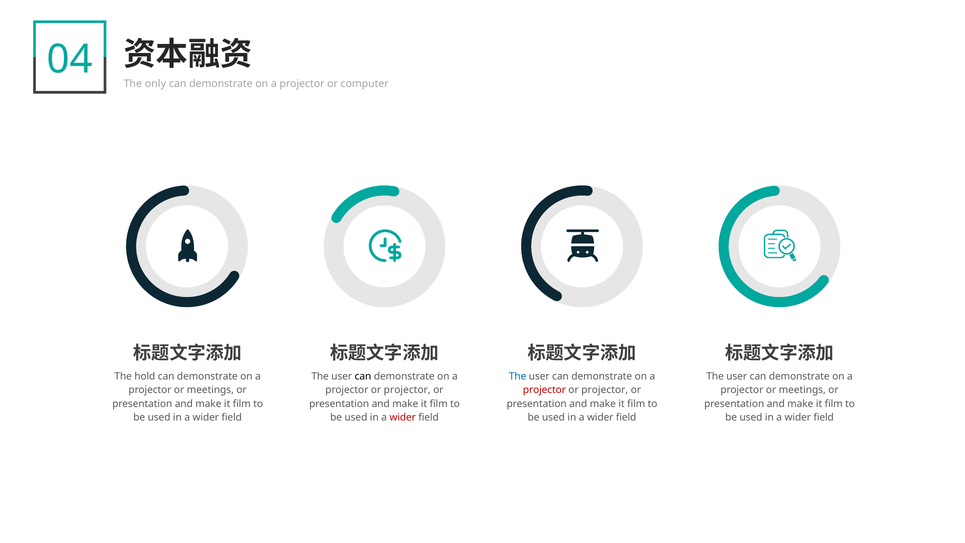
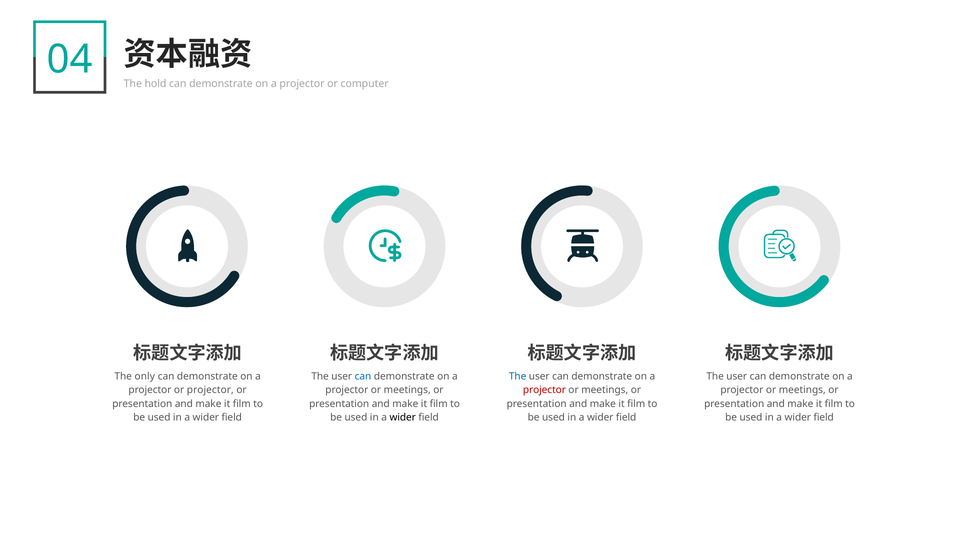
only: only -> hold
hold: hold -> only
can at (363, 376) colour: black -> blue
meetings at (210, 390): meetings -> projector
projector at (407, 390): projector -> meetings
projector at (605, 390): projector -> meetings
wider at (403, 417) colour: red -> black
